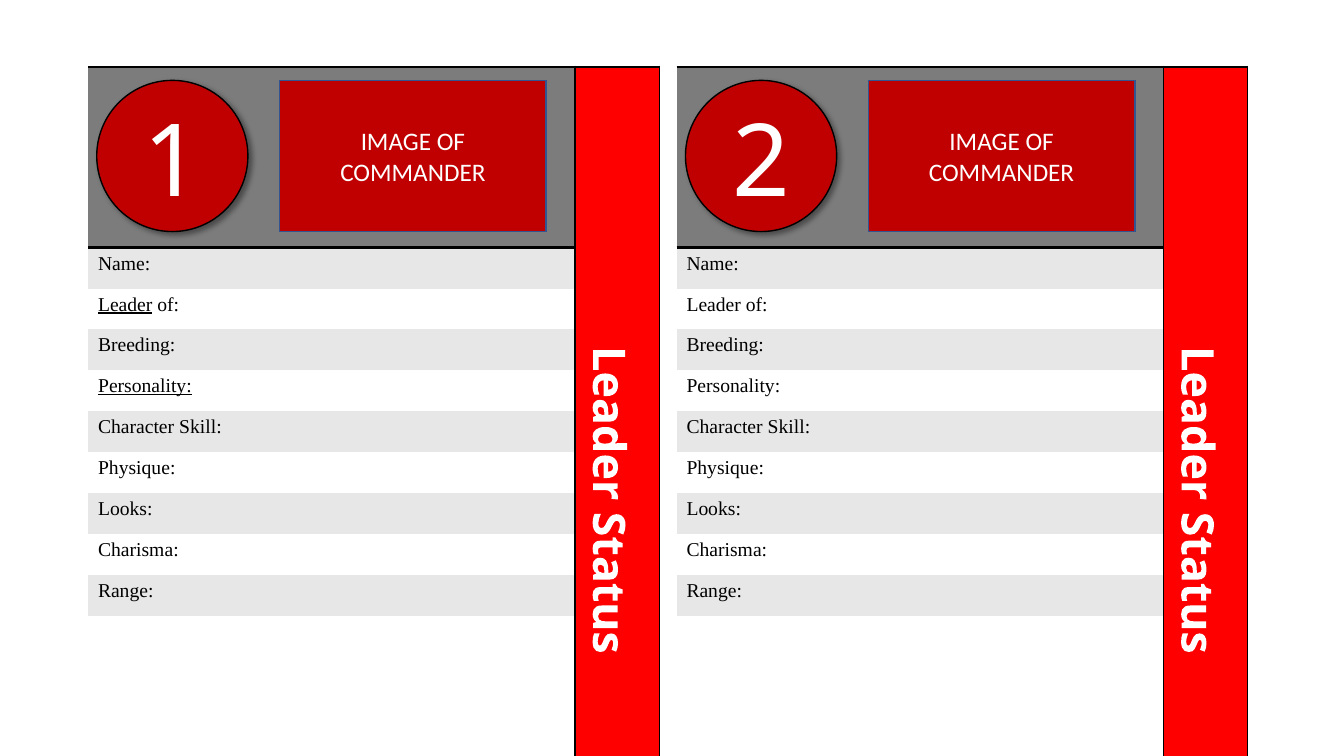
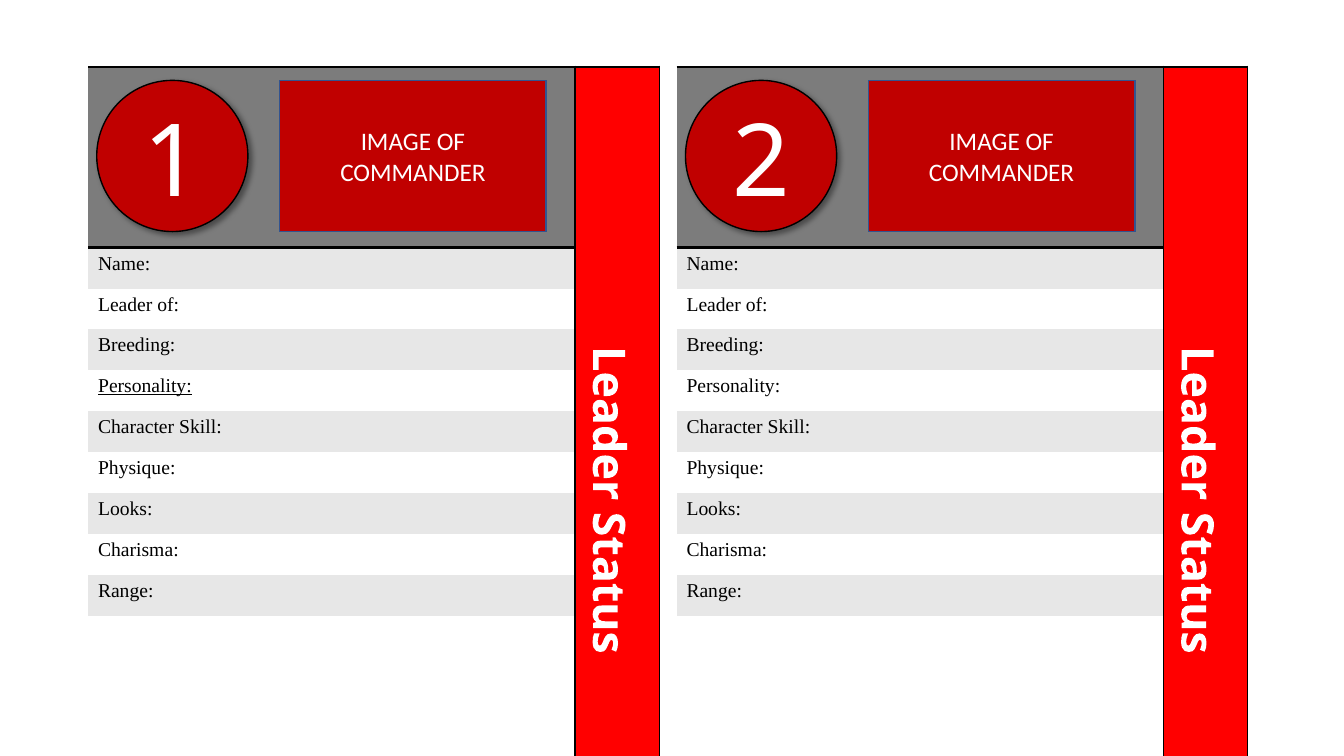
Leader at (125, 305) underline: present -> none
